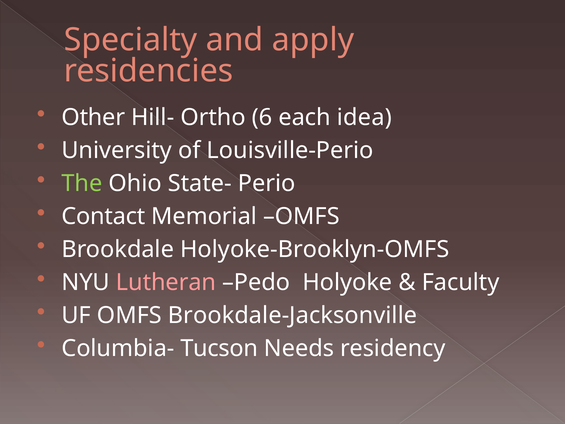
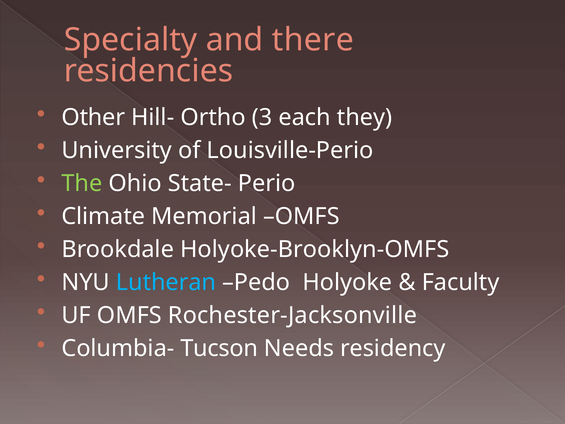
apply: apply -> there
6: 6 -> 3
idea: idea -> they
Contact: Contact -> Climate
Lutheran colour: pink -> light blue
Brookdale-Jacksonville: Brookdale-Jacksonville -> Rochester-Jacksonville
